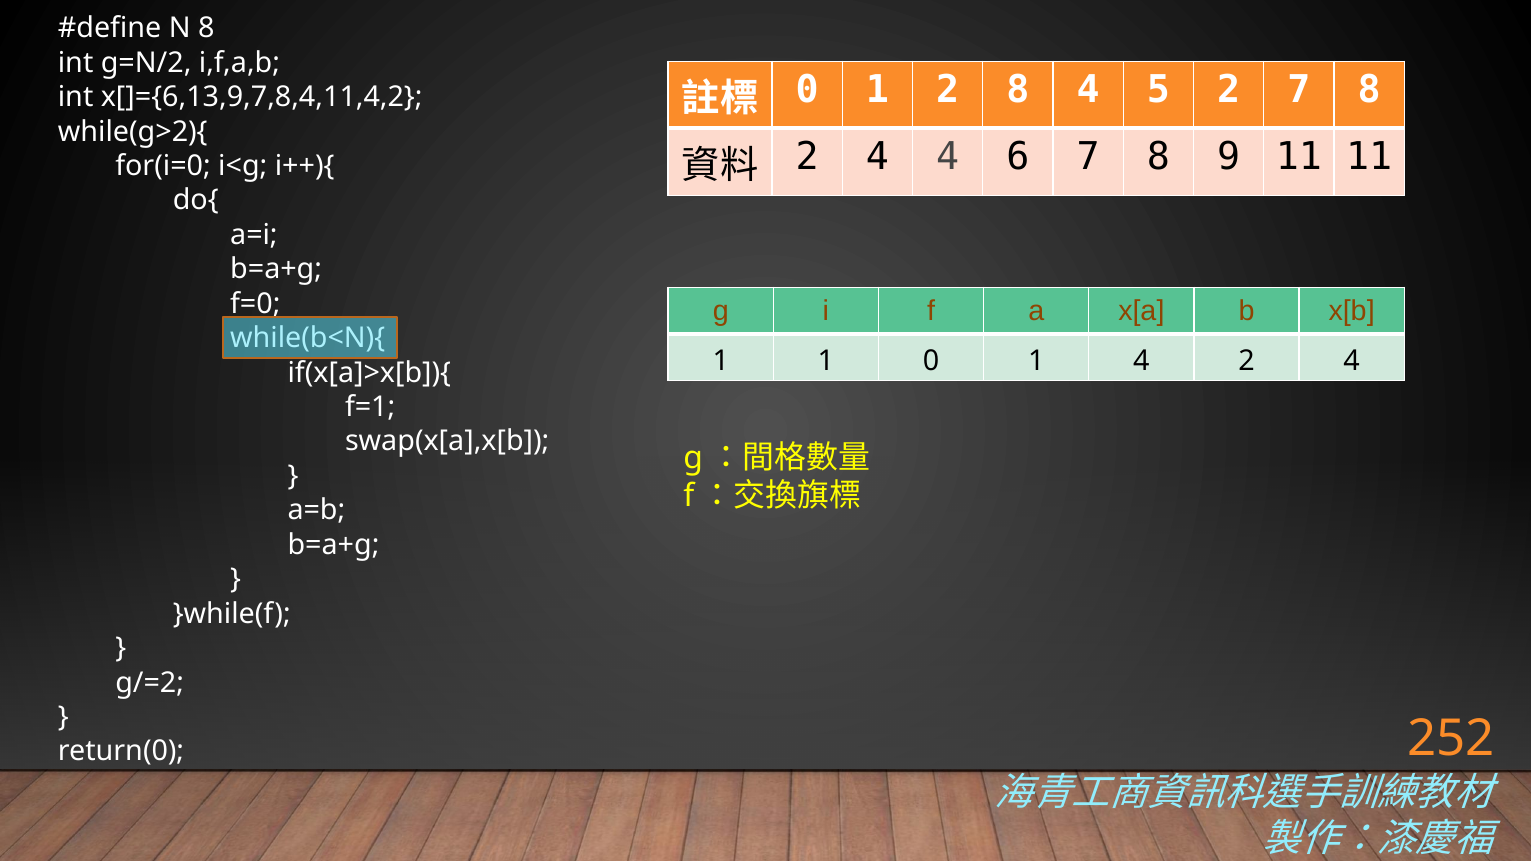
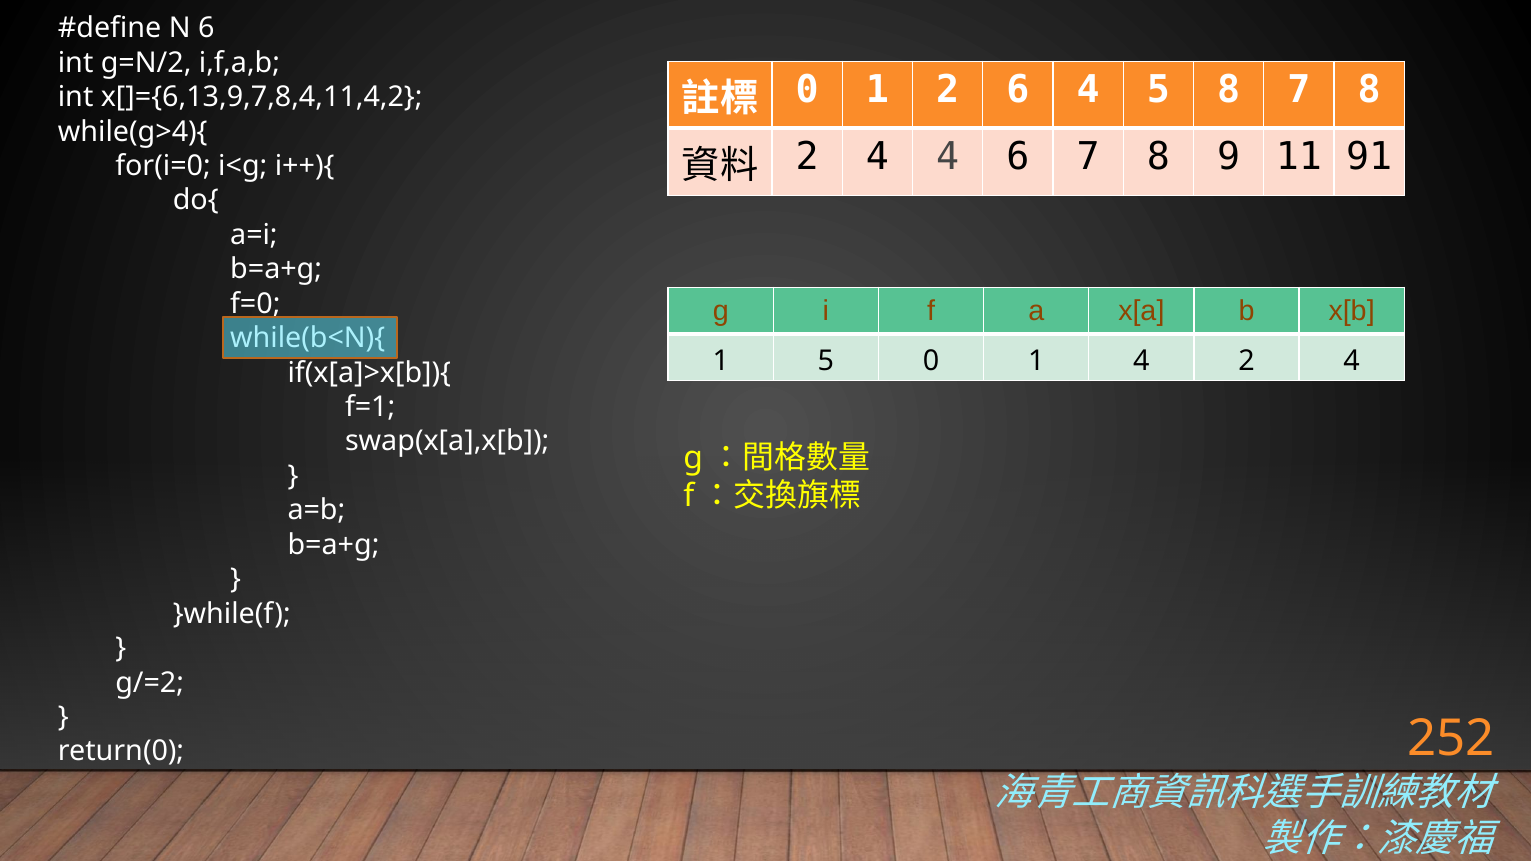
N 8: 8 -> 6
2 8: 8 -> 6
5 2: 2 -> 8
while(g>2){: while(g>2){ -> while(g>4){
11 11: 11 -> 91
1 1: 1 -> 5
